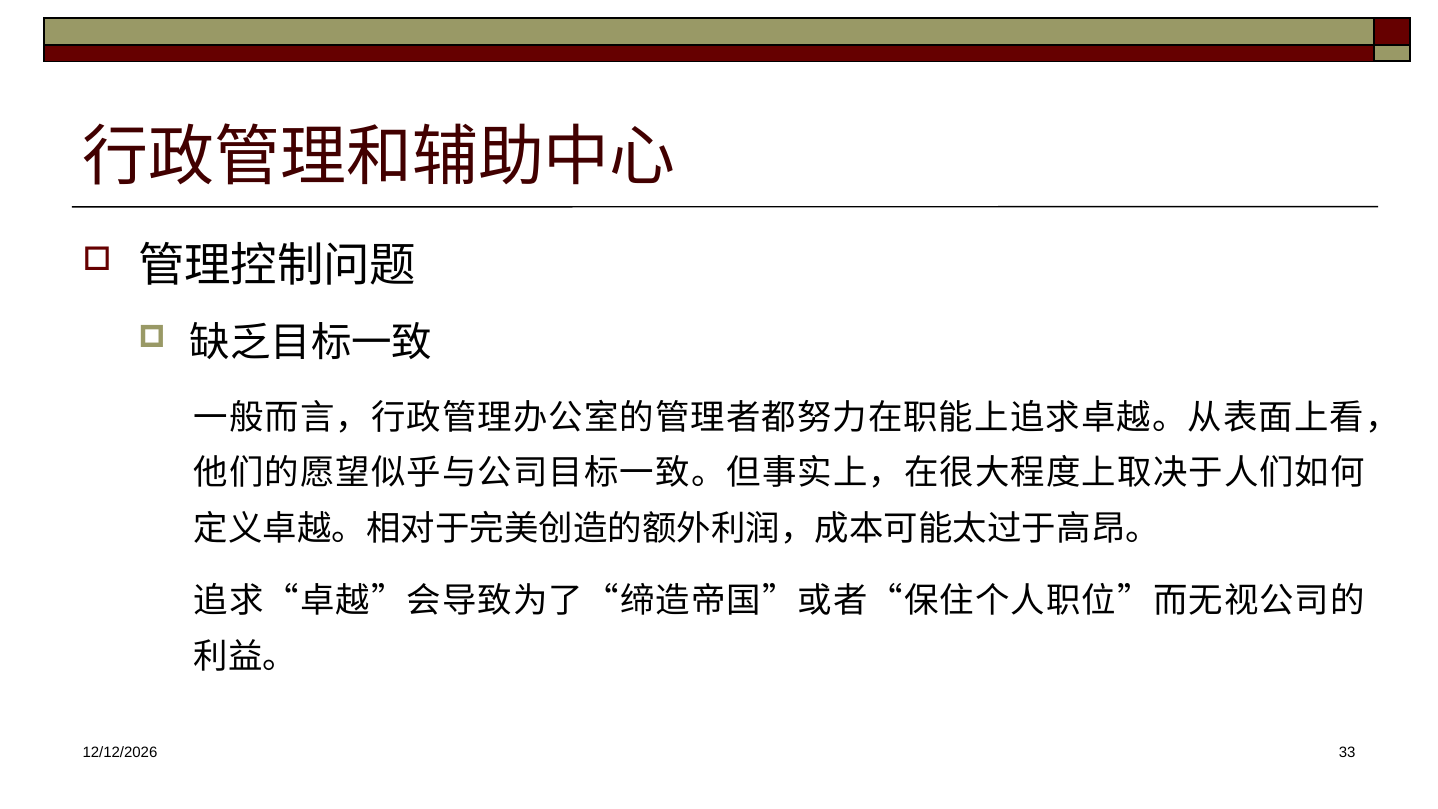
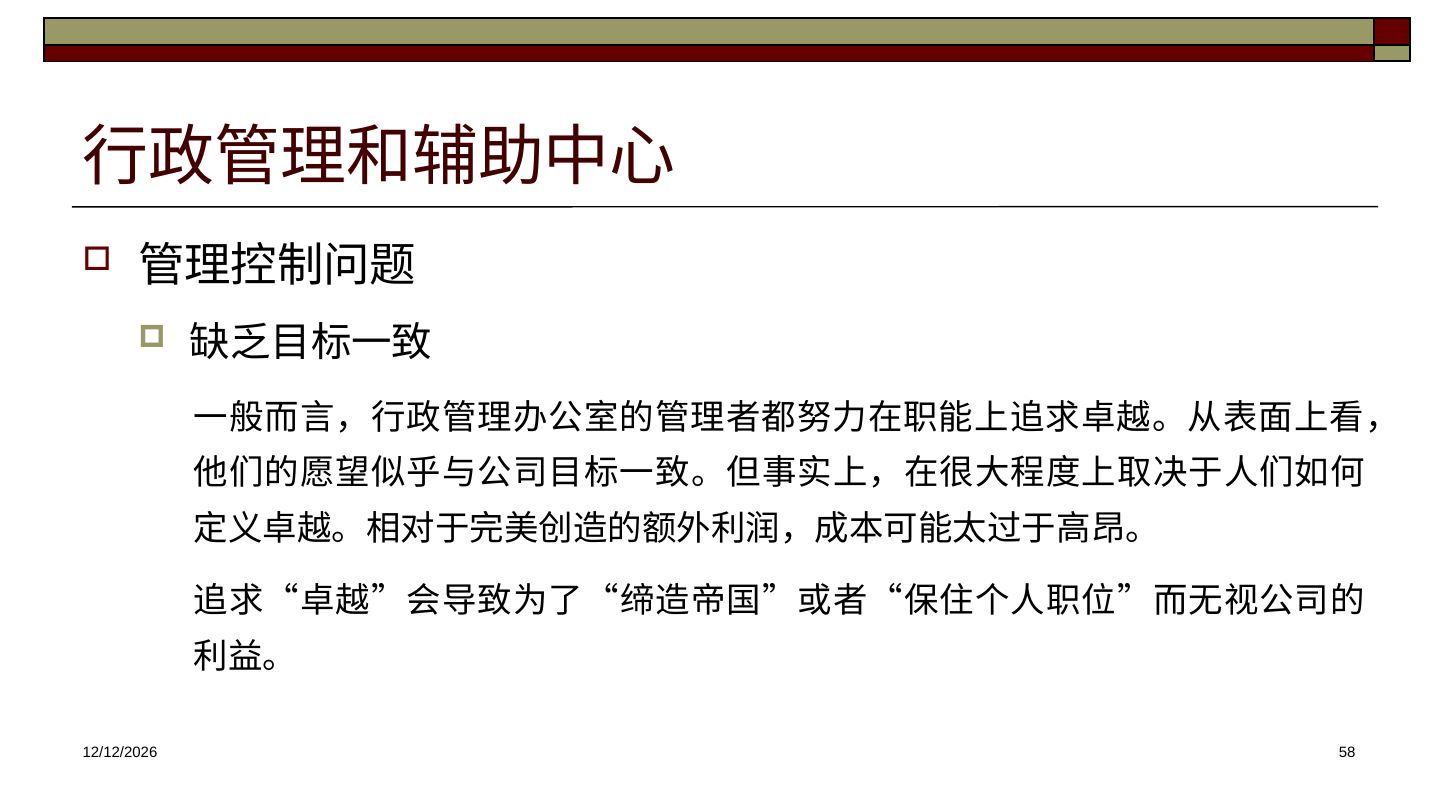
33: 33 -> 58
